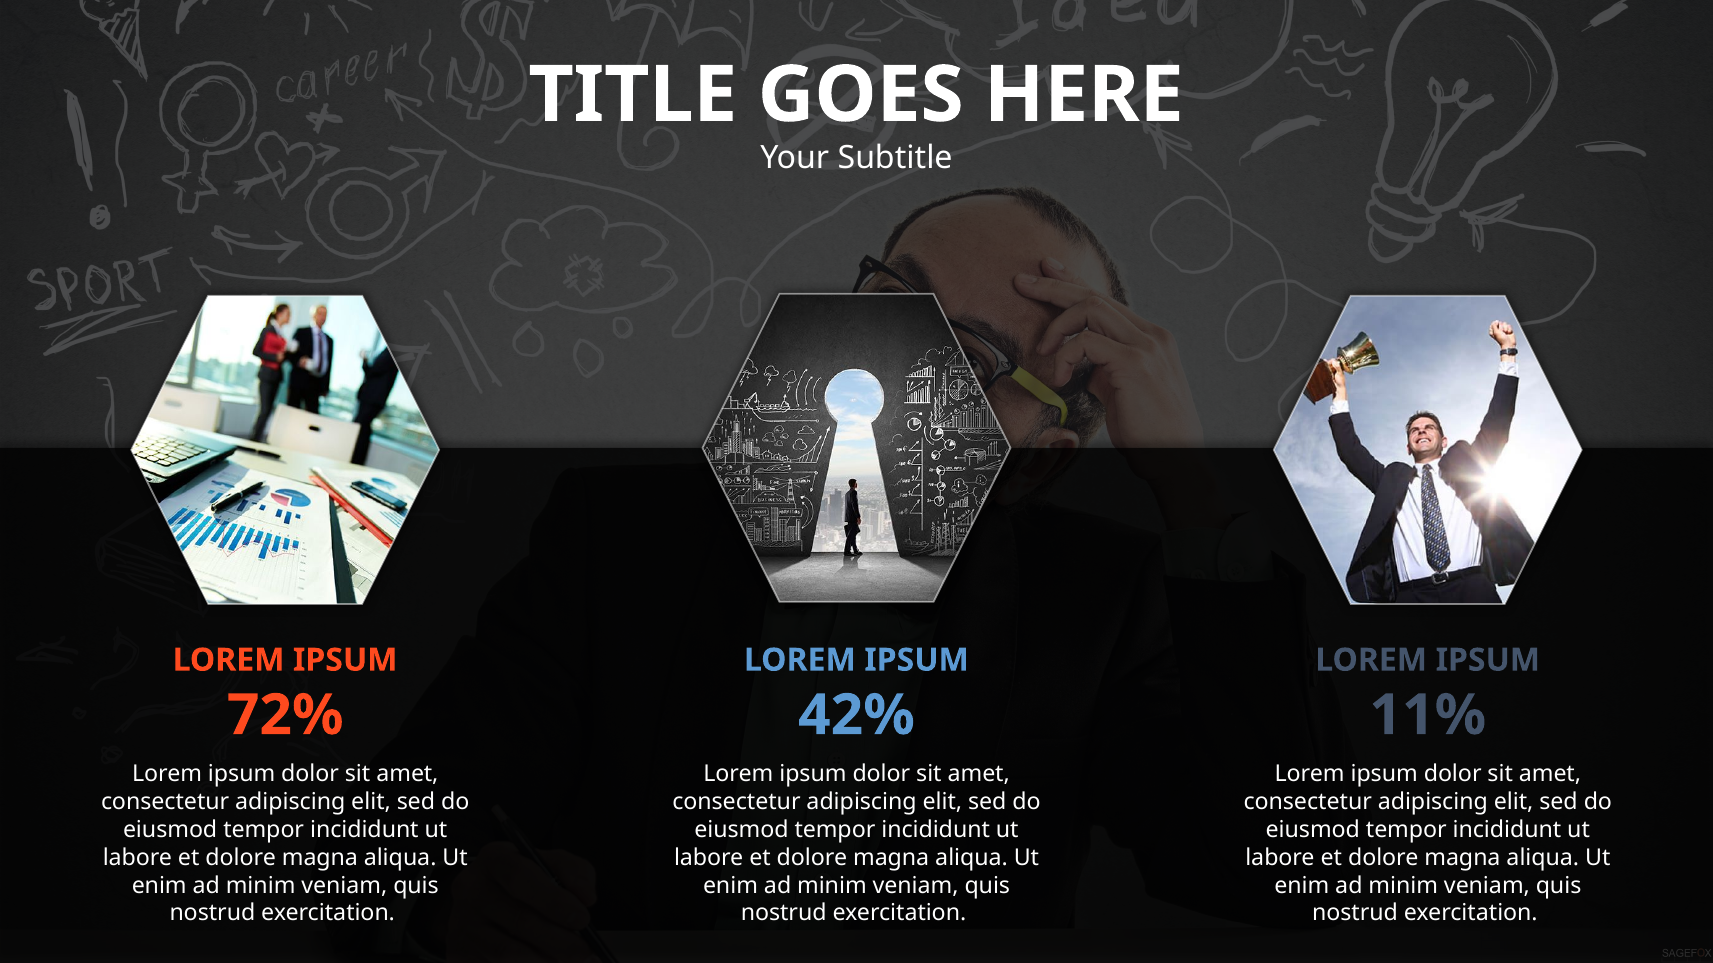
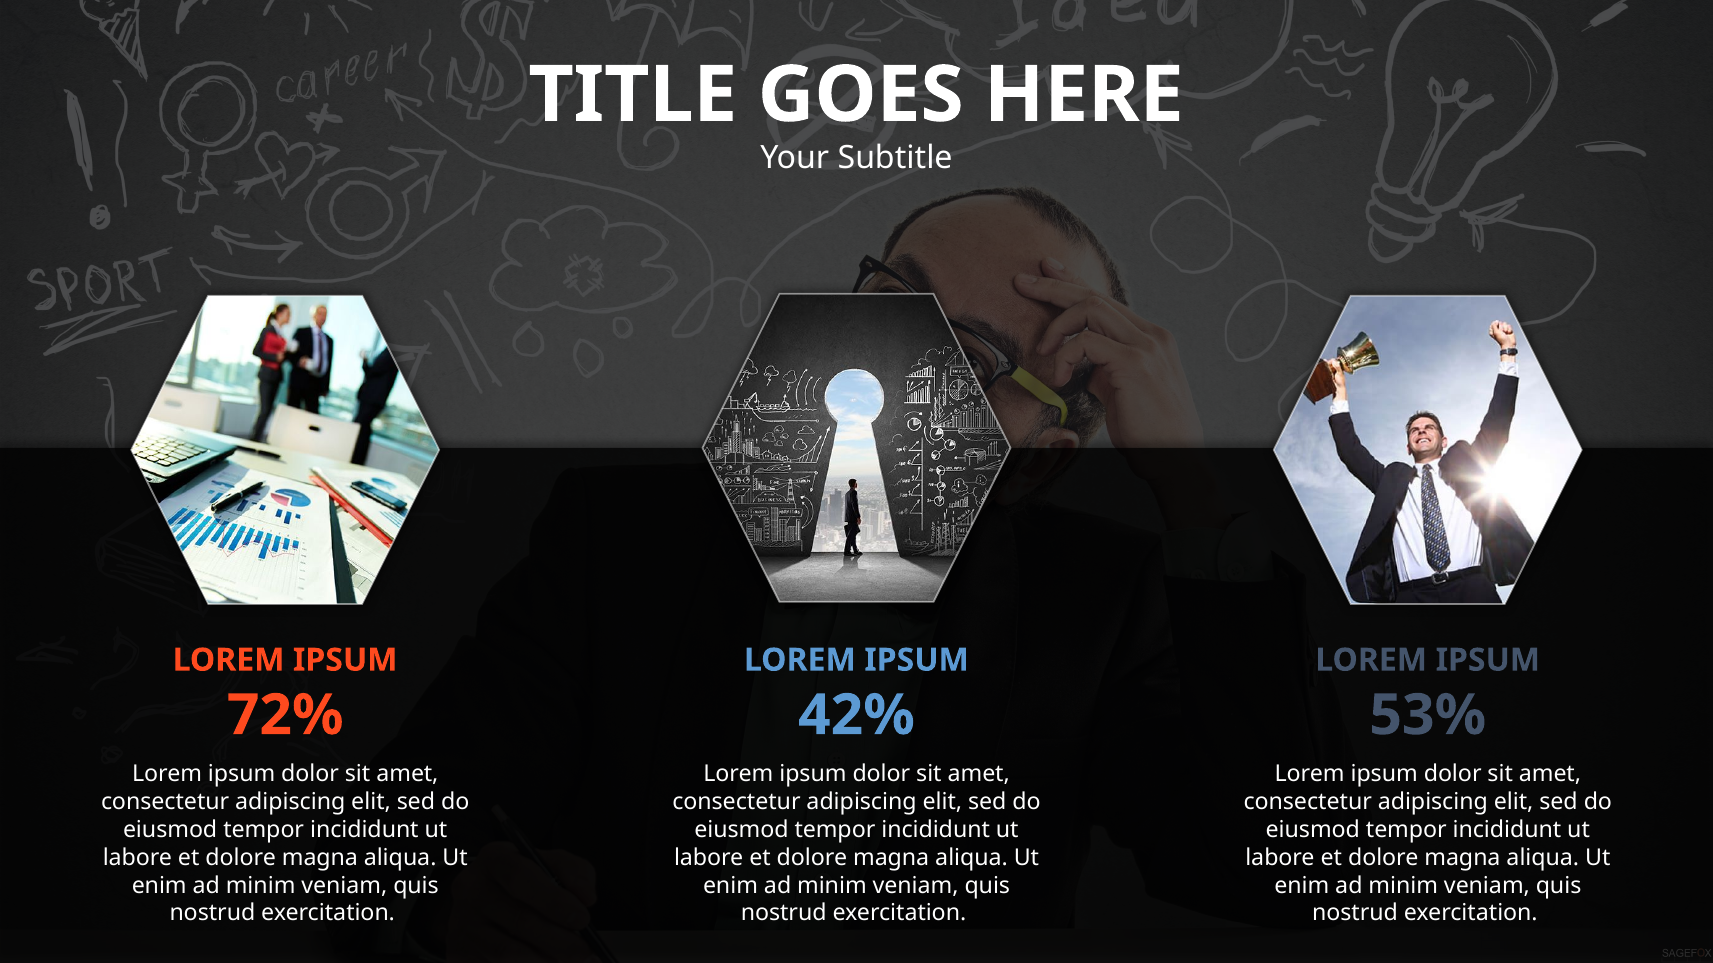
11%: 11% -> 53%
